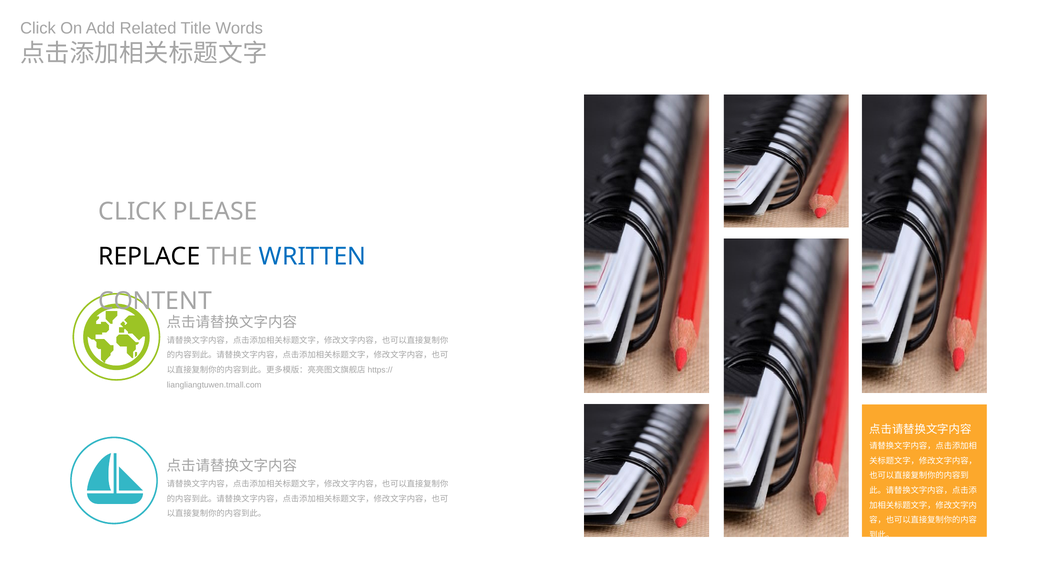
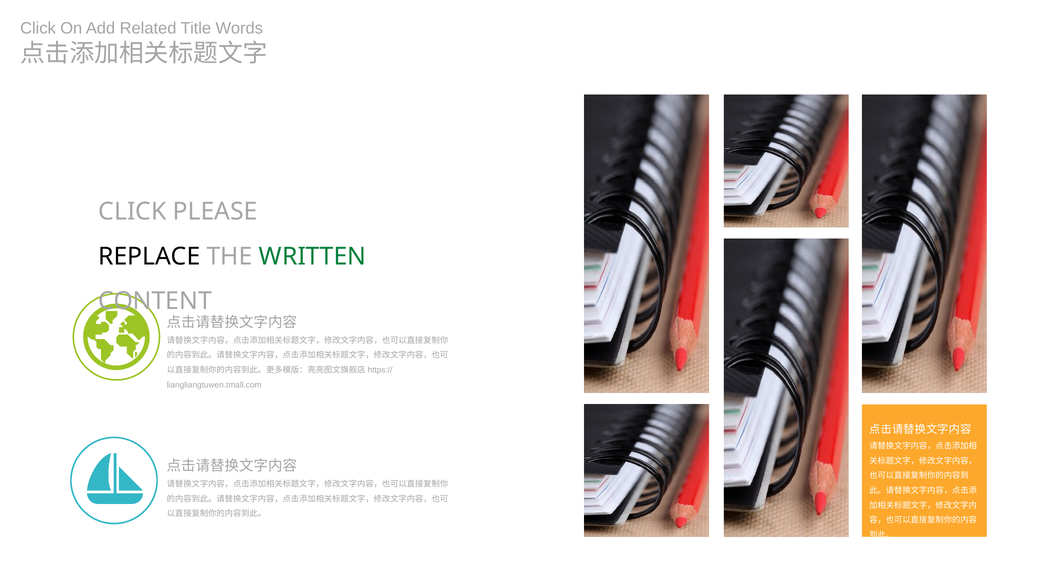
WRITTEN colour: blue -> green
